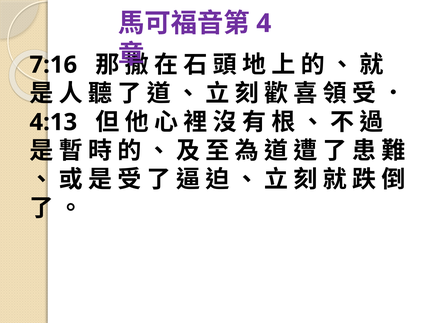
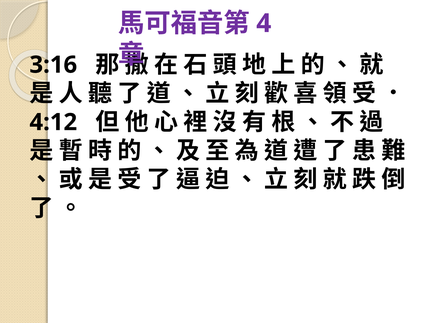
7:16: 7:16 -> 3:16
4:13: 4:13 -> 4:12
